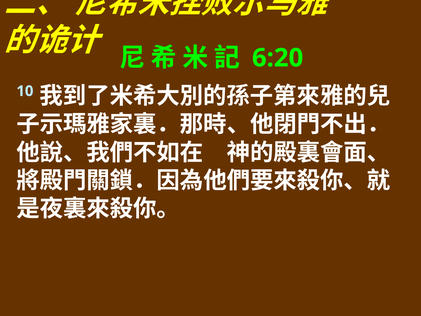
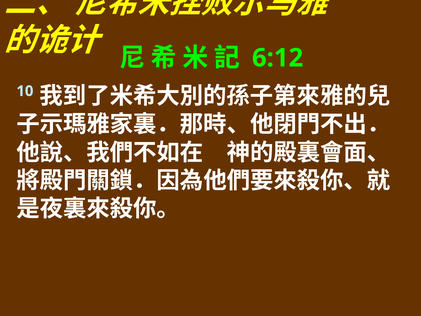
6:20: 6:20 -> 6:12
